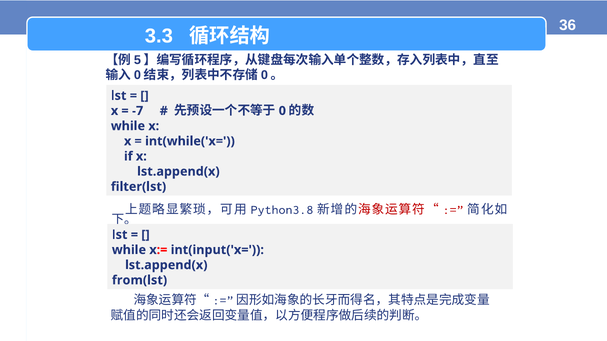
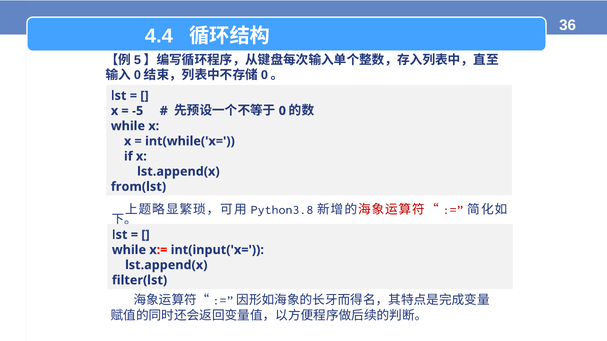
3.3: 3.3 -> 4.4
-7: -7 -> -5
filter(lst: filter(lst -> from(lst
from(lst: from(lst -> filter(lst
